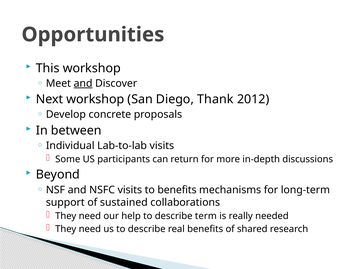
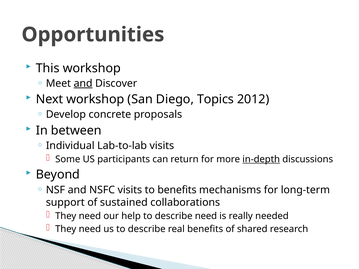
Thank: Thank -> Topics
in-depth underline: none -> present
describe term: term -> need
